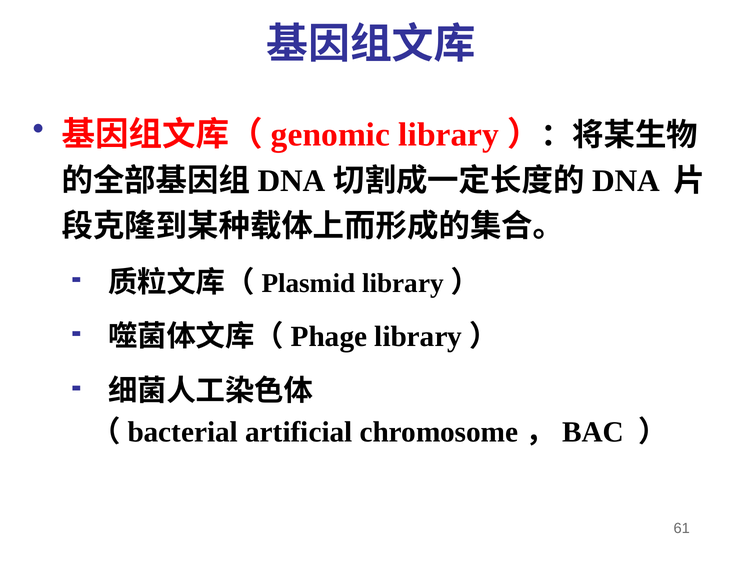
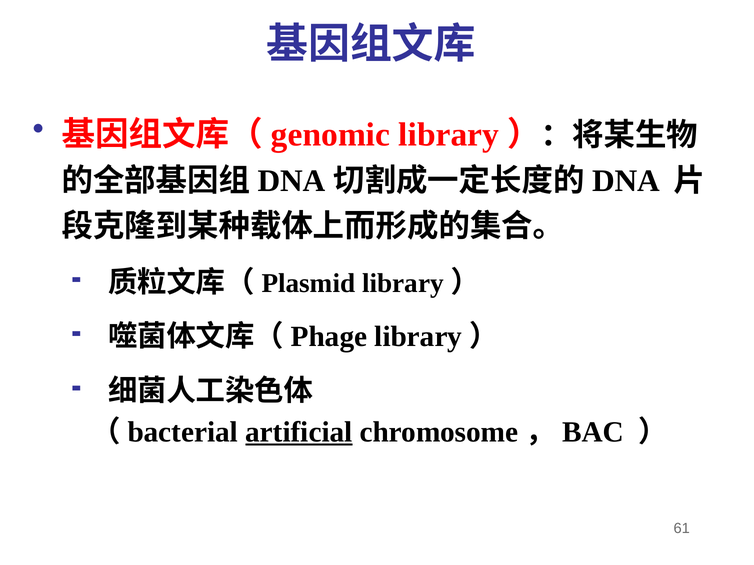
artificial underline: none -> present
